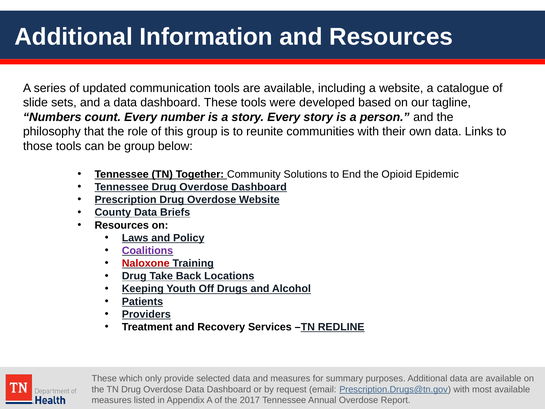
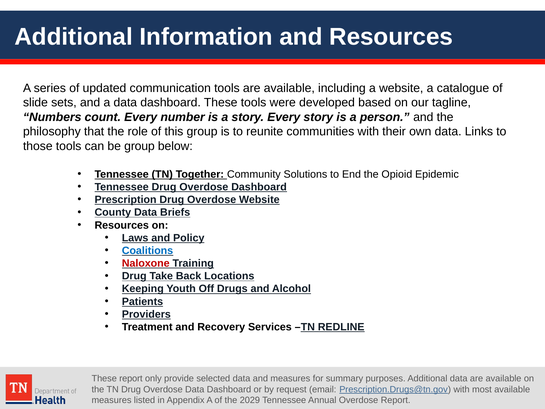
Coalitions colour: purple -> blue
These which: which -> report
2017: 2017 -> 2029
